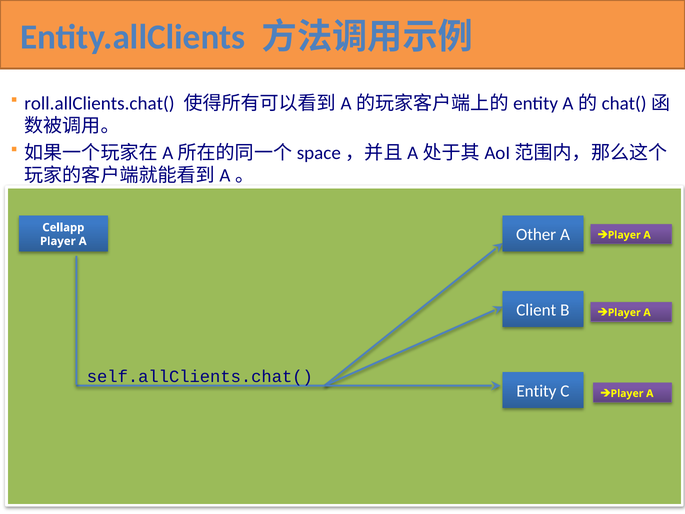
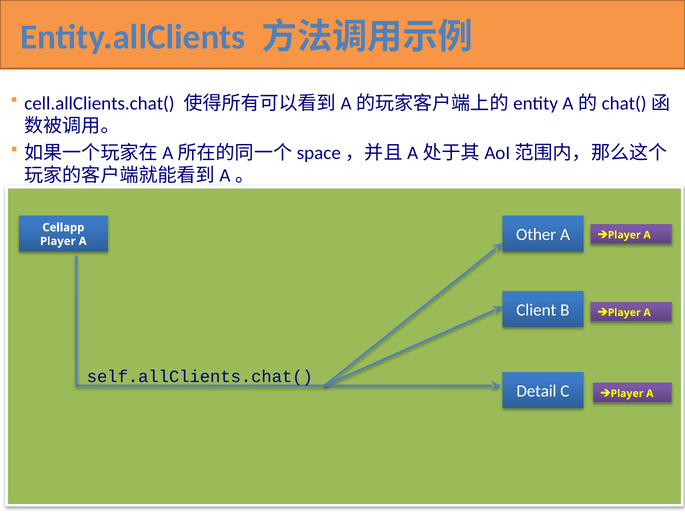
roll.allClients.chat(: roll.allClients.chat( -> cell.allClients.chat(
Entity: Entity -> Detail
